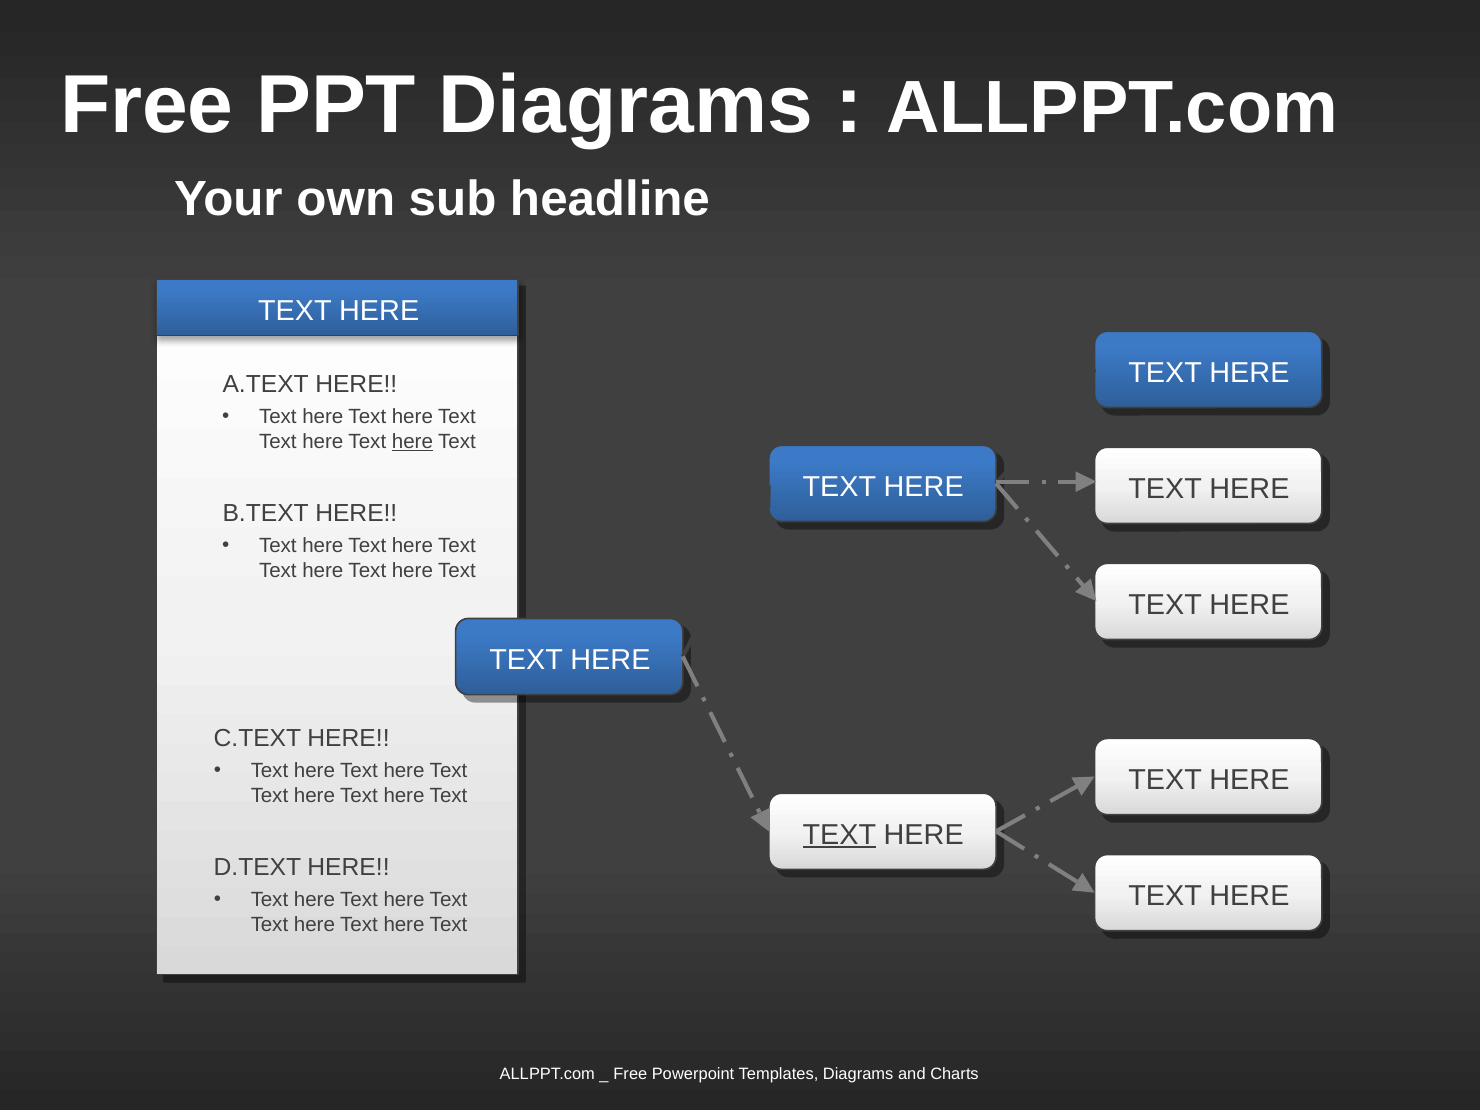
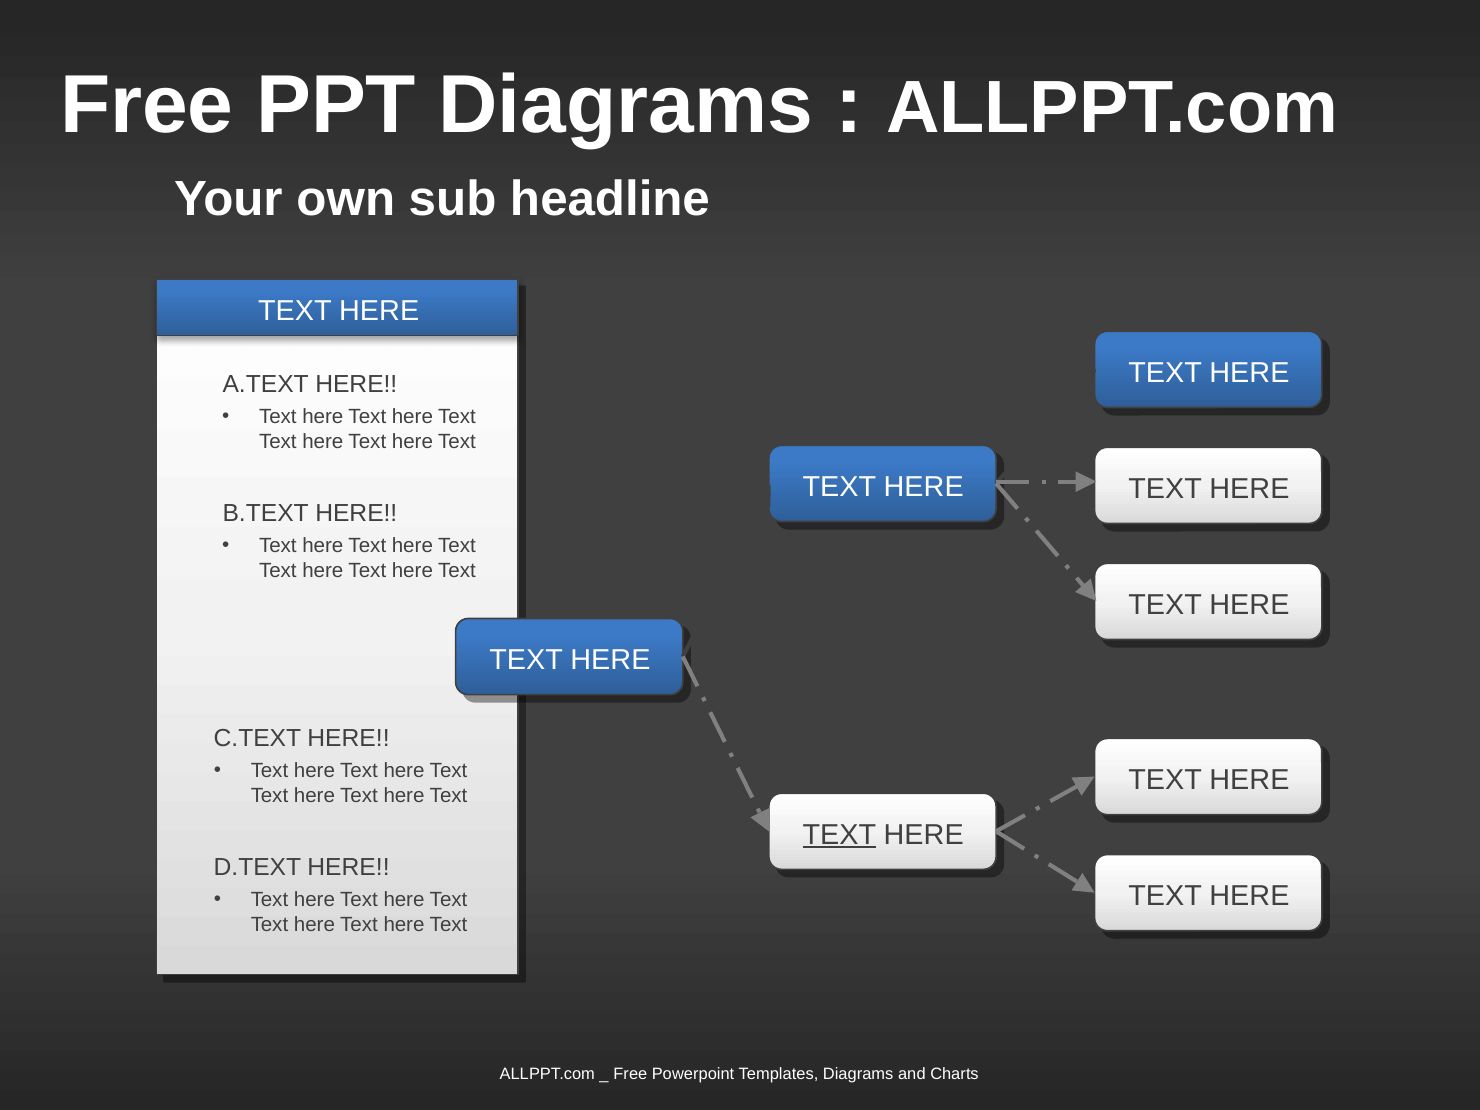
here at (412, 442) underline: present -> none
